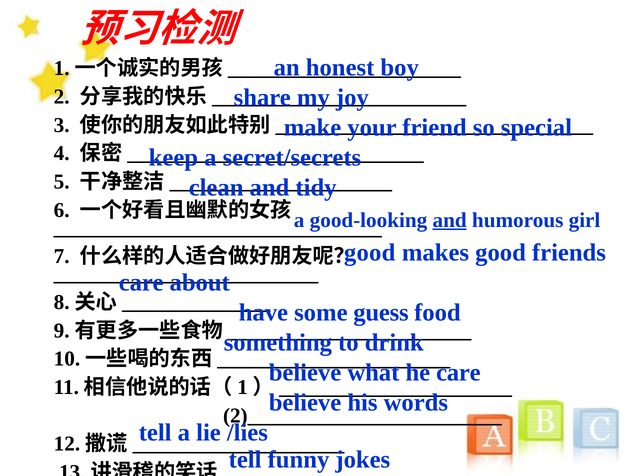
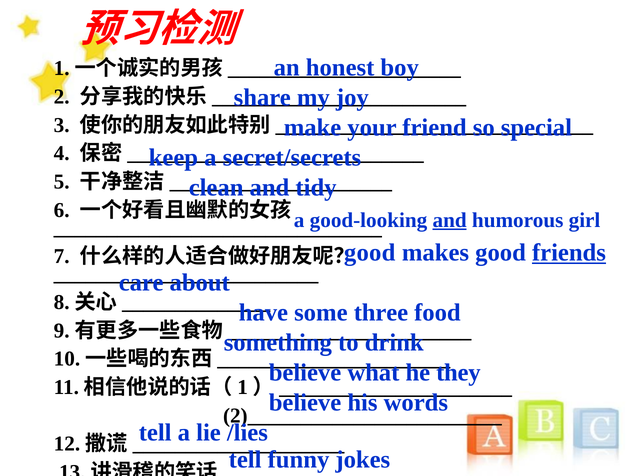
friends underline: none -> present
guess: guess -> three
care at (458, 373): care -> they
